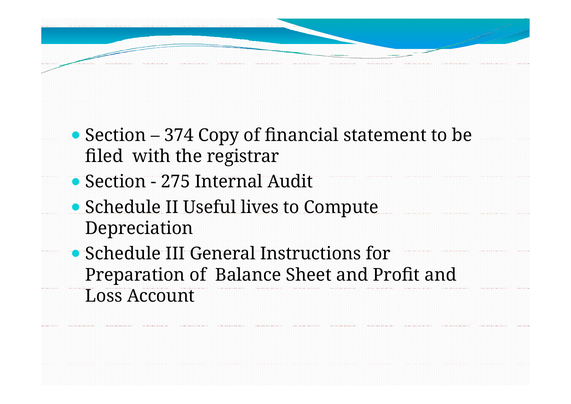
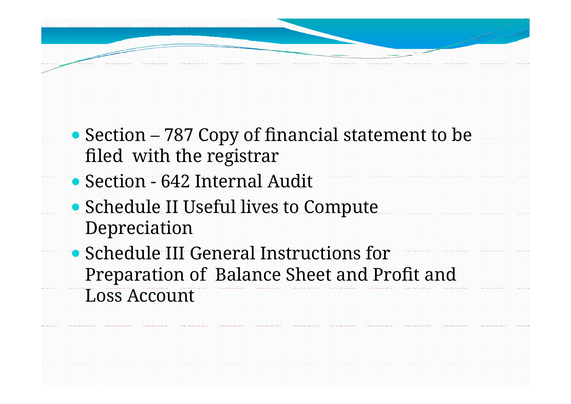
374: 374 -> 787
275: 275 -> 642
